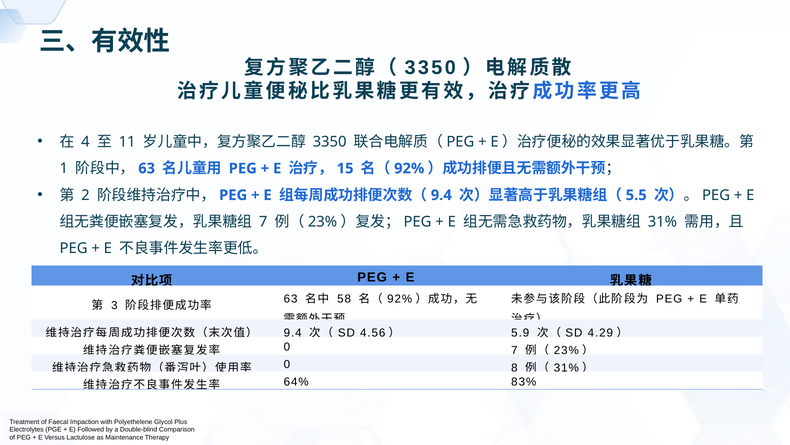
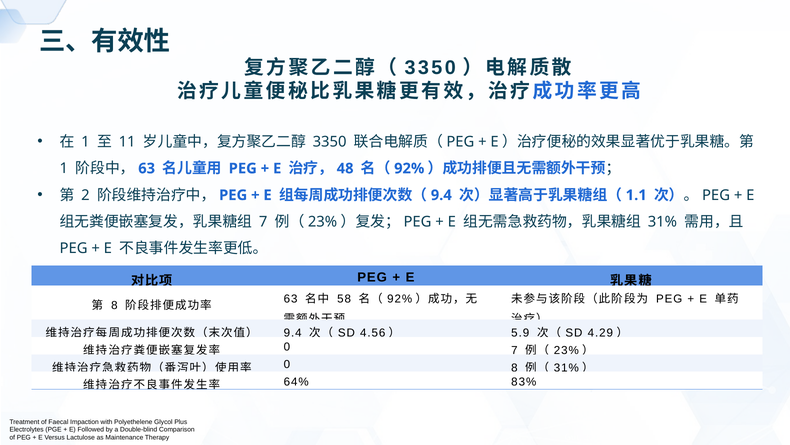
4 at (85, 142): 4 -> 1
15: 15 -> 48
5.5: 5.5 -> 1.1
3 at (114, 305): 3 -> 8
